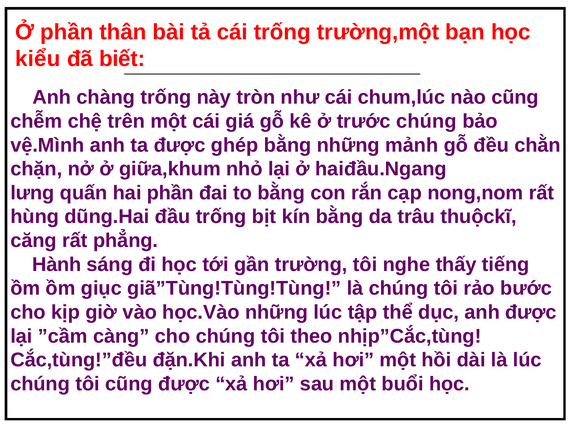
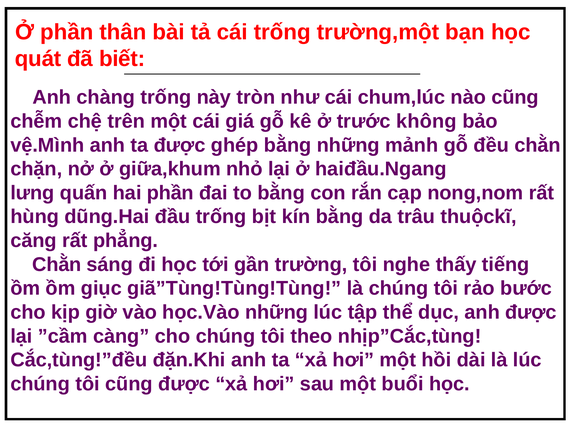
kiểu: kiểu -> quát
trước chúng: chúng -> không
Hành at (57, 264): Hành -> Chằn
